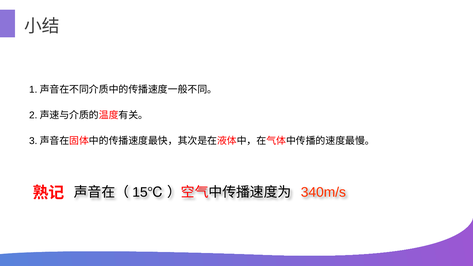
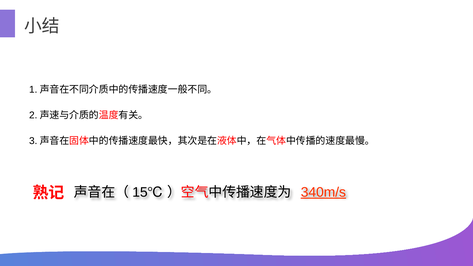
340m/s underline: none -> present
